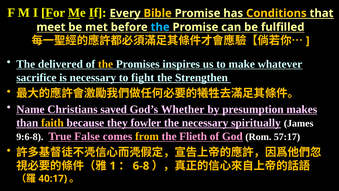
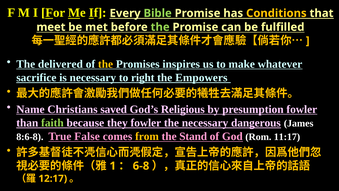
Bible colour: yellow -> light green
the at (160, 27) colour: light blue -> light green
fight: fight -> right
Strengthen: Strengthen -> Empowers
Whether: Whether -> Religious
presumption makes: makes -> fowler
faith colour: yellow -> light green
spiritually: spiritually -> dangerous
9:6-8: 9:6-8 -> 8:6-8
Flieth: Flieth -> Stand
57:17: 57:17 -> 11:17
40:17: 40:17 -> 12:17
